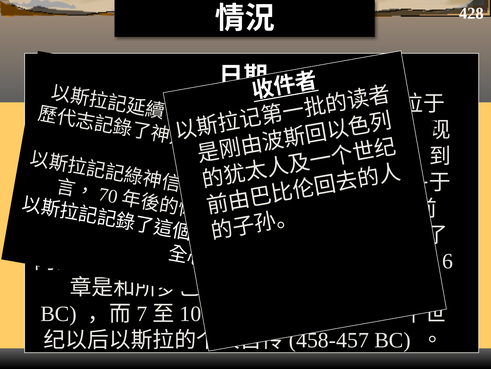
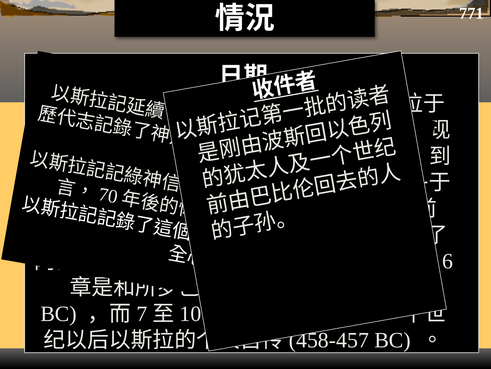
428: 428 -> 771
